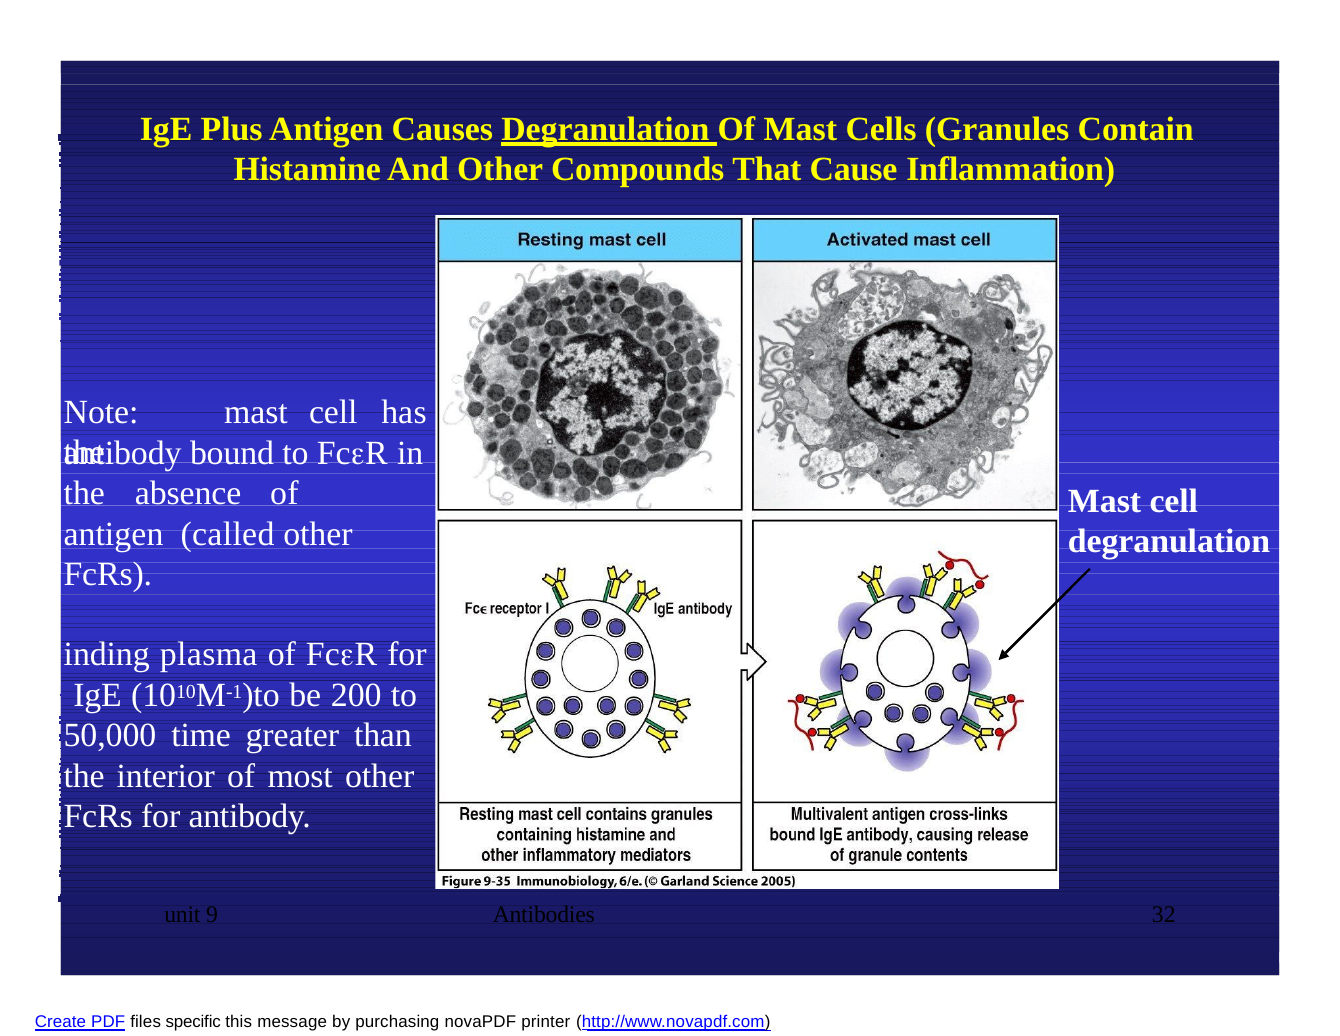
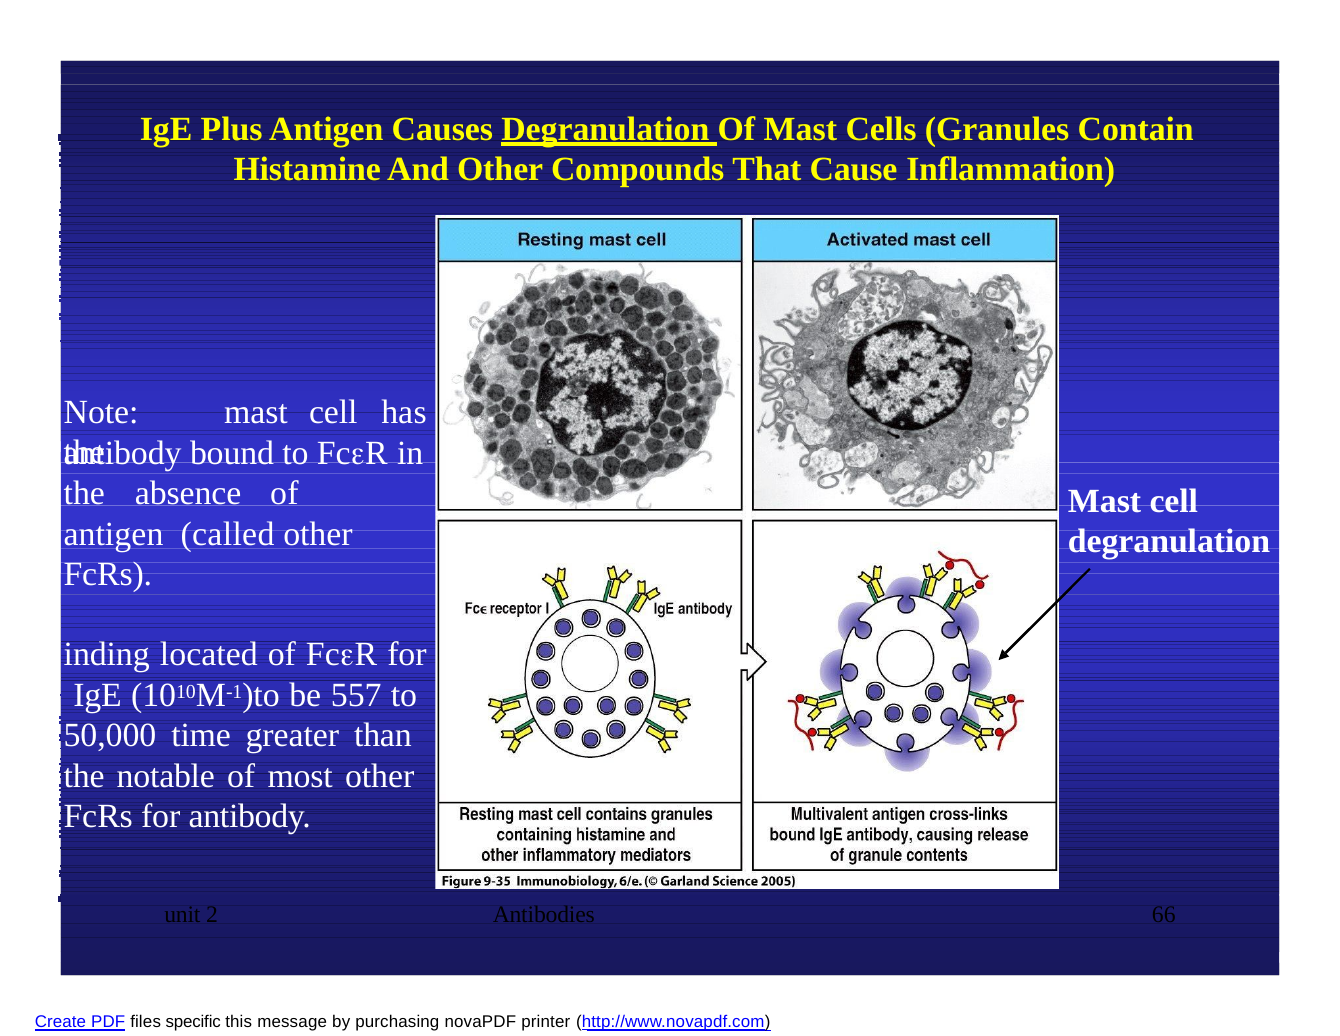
plasma: plasma -> located
200: 200 -> 557
interior: interior -> notable
9: 9 -> 2
32: 32 -> 66
